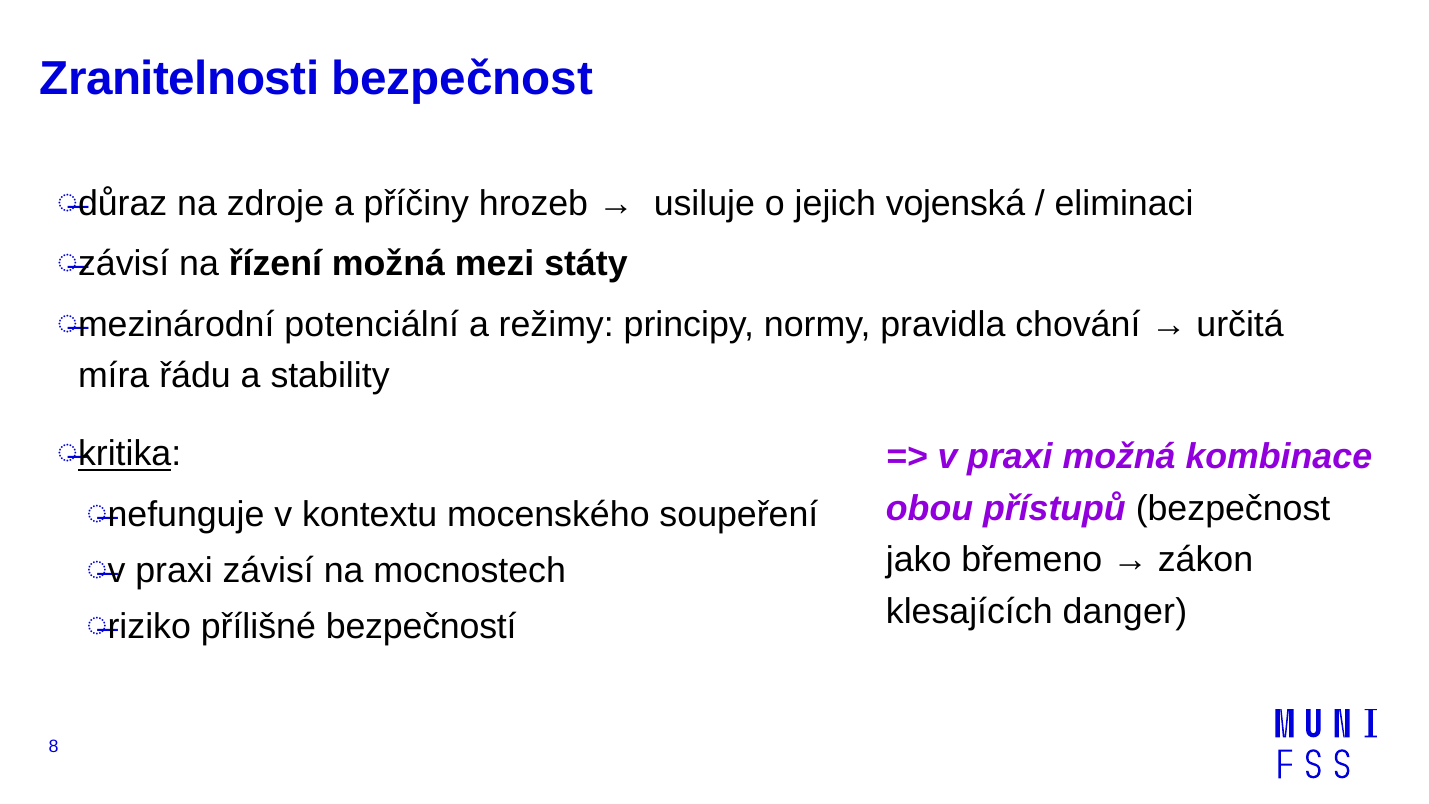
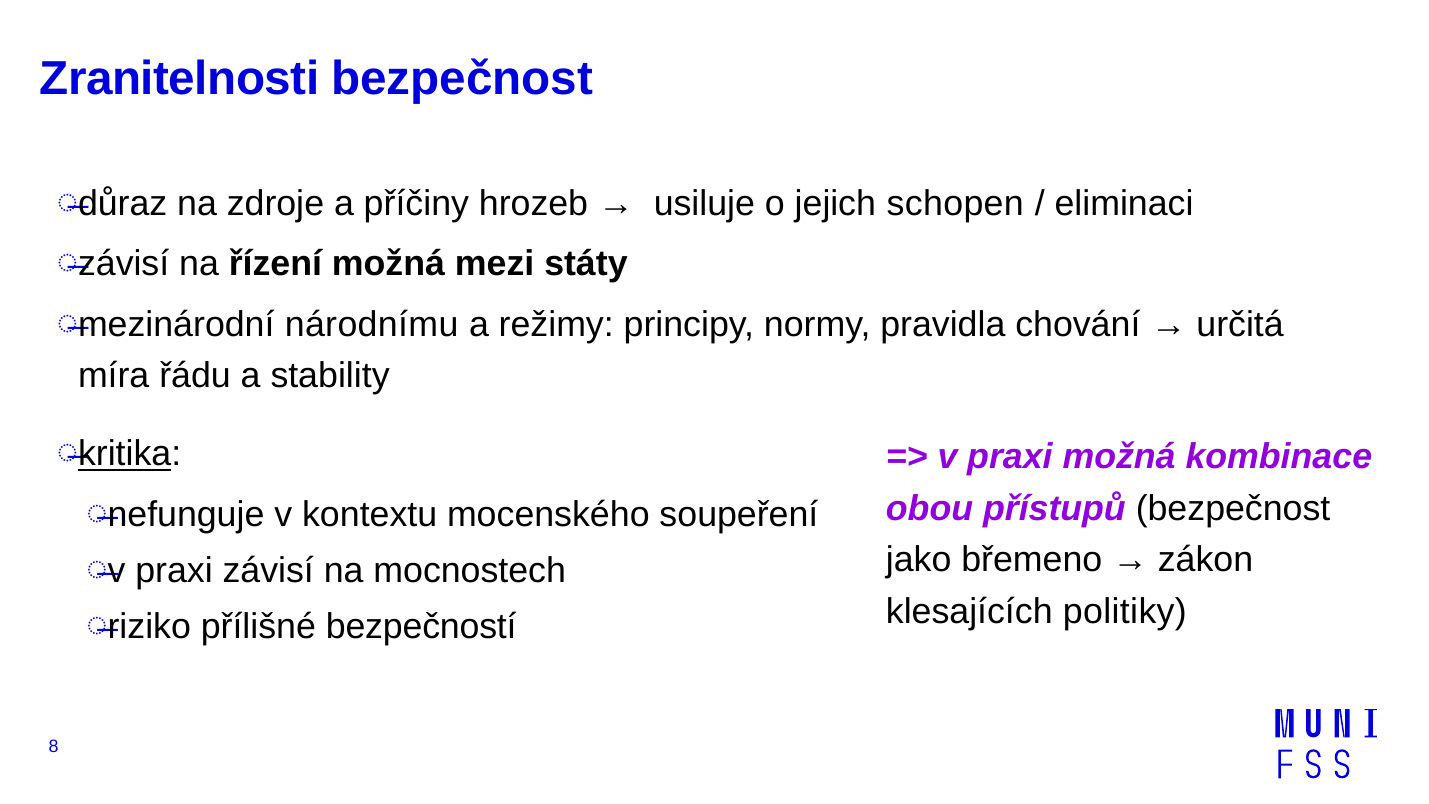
vojenská: vojenská -> schopen
potenciální: potenciální -> národnímu
danger: danger -> politiky
